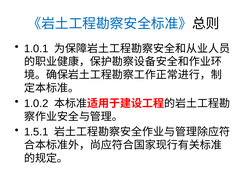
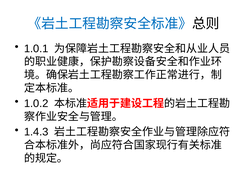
1.5.1: 1.5.1 -> 1.4.3
